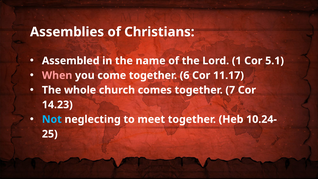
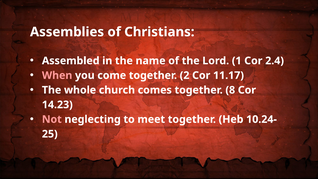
5.1: 5.1 -> 2.4
6: 6 -> 2
7: 7 -> 8
Not colour: light blue -> pink
